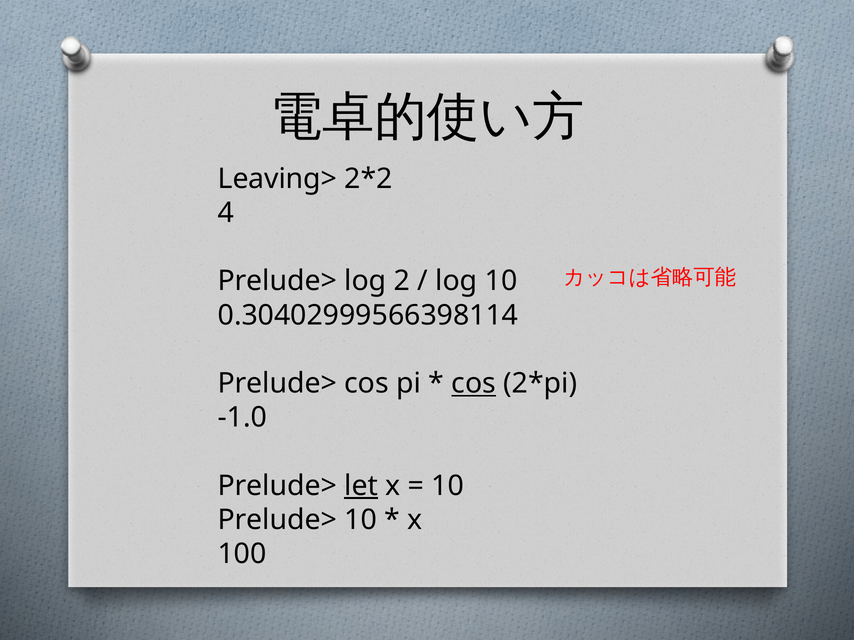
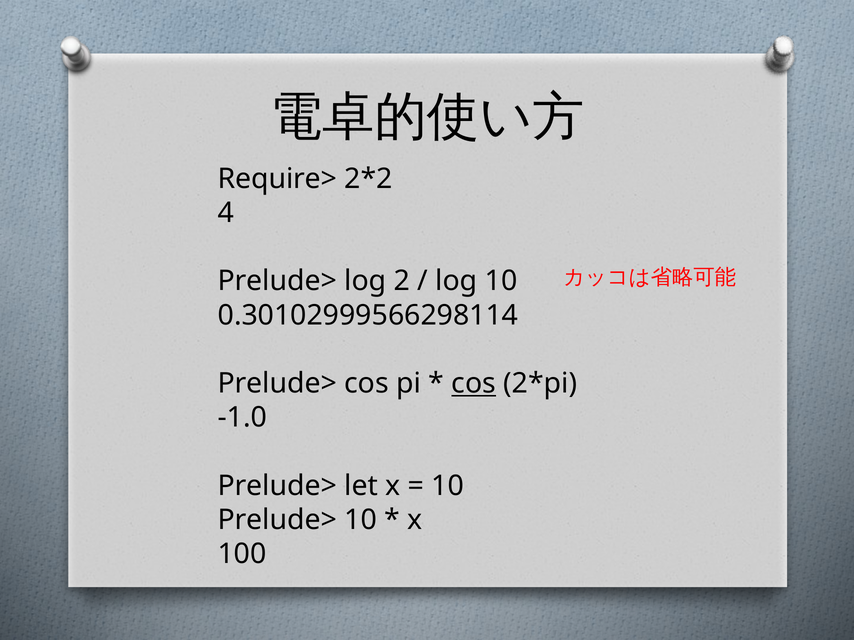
Leaving>: Leaving> -> Require>
0.30402999566398114: 0.30402999566398114 -> 0.30102999566298114
let underline: present -> none
